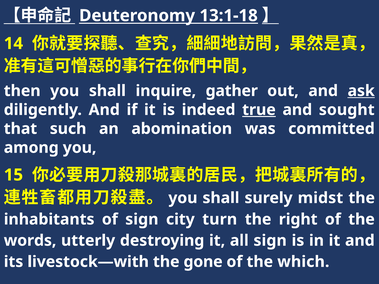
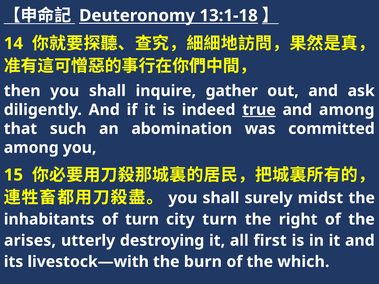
ask underline: present -> none
and sought: sought -> among
of sign: sign -> turn
words: words -> arises
all sign: sign -> first
gone: gone -> burn
